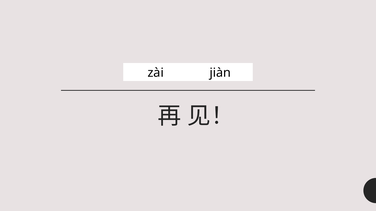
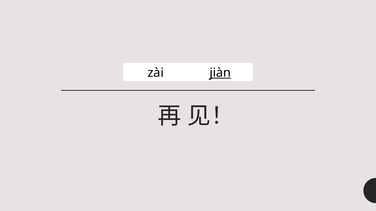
jiàn underline: none -> present
